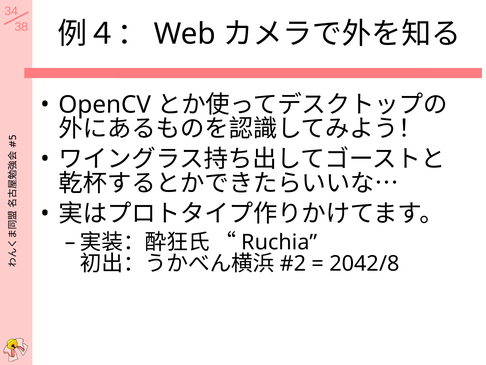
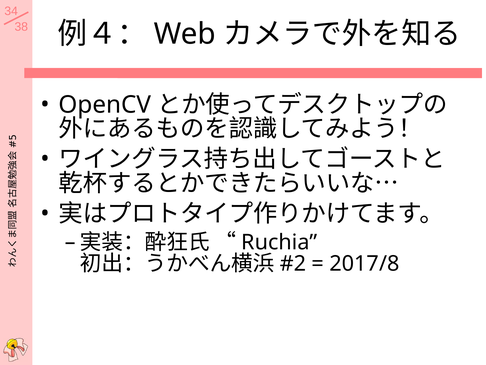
2042/8: 2042/8 -> 2017/8
